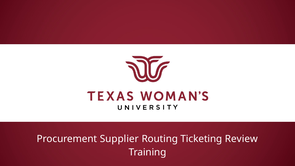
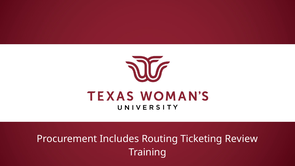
Supplier: Supplier -> Includes
